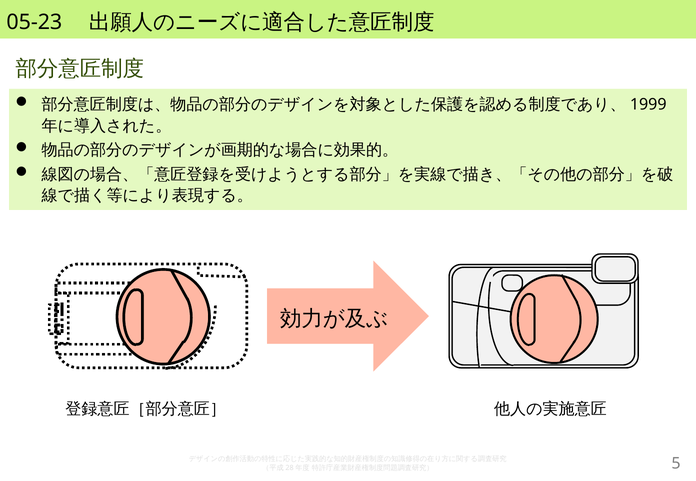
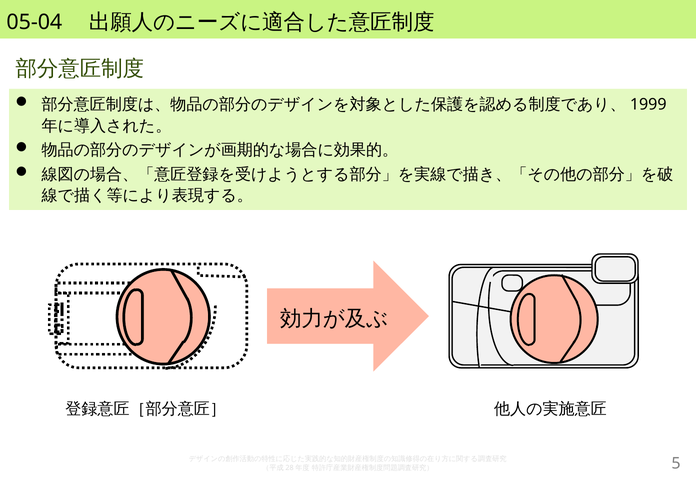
05-23: 05-23 -> 05-04
